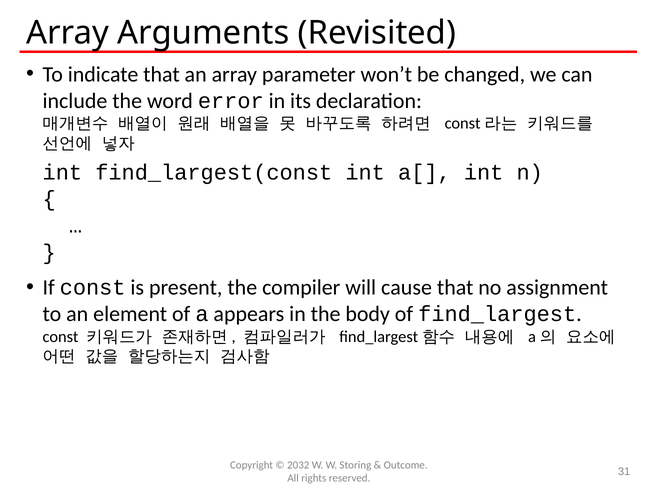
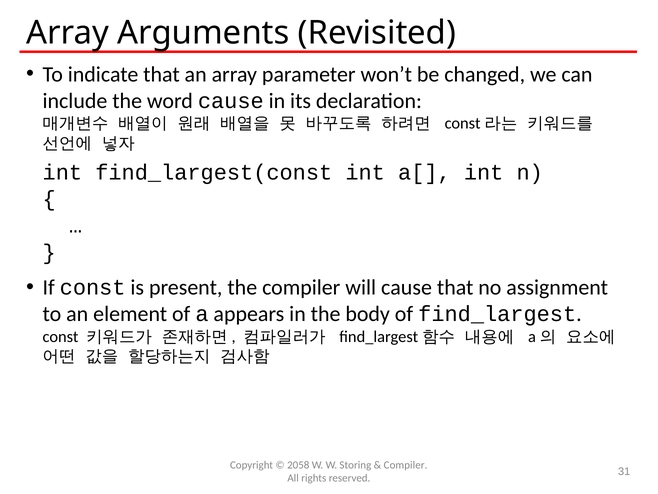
word error: error -> cause
2032: 2032 -> 2058
Outcome at (406, 465): Outcome -> Compiler
